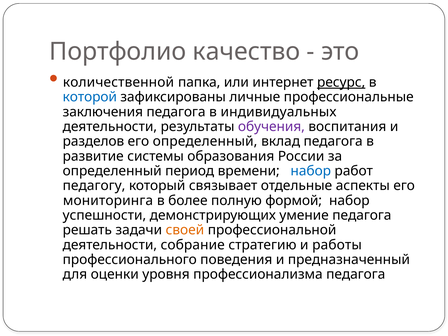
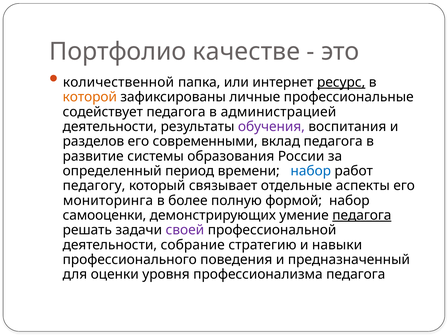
качество: качество -> качестве
которой colour: blue -> orange
заключения: заключения -> содействует
индивидуальных: индивидуальных -> администрацией
его определенный: определенный -> современными
успешности: успешности -> самооценки
педагога at (362, 215) underline: none -> present
своей colour: orange -> purple
работы: работы -> навыки
